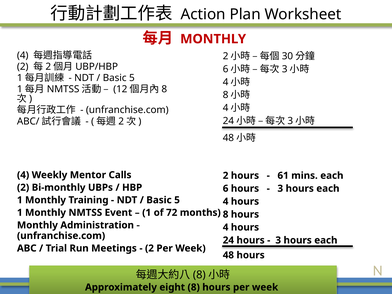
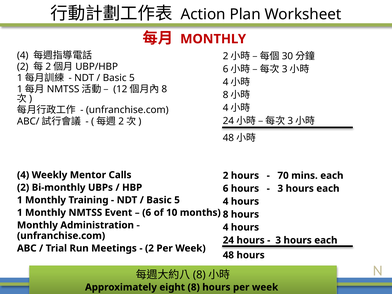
61: 61 -> 70
1 at (147, 213): 1 -> 6
72: 72 -> 10
